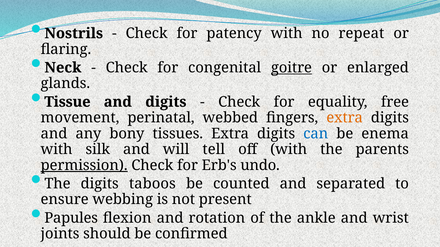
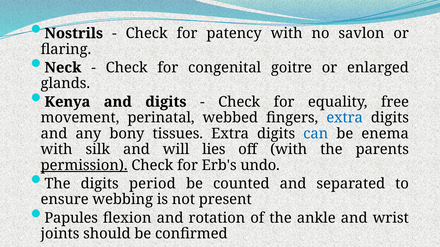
repeat: repeat -> savlon
goitre underline: present -> none
Tissue: Tissue -> Kenya
extra at (345, 118) colour: orange -> blue
tell: tell -> lies
taboos: taboos -> period
